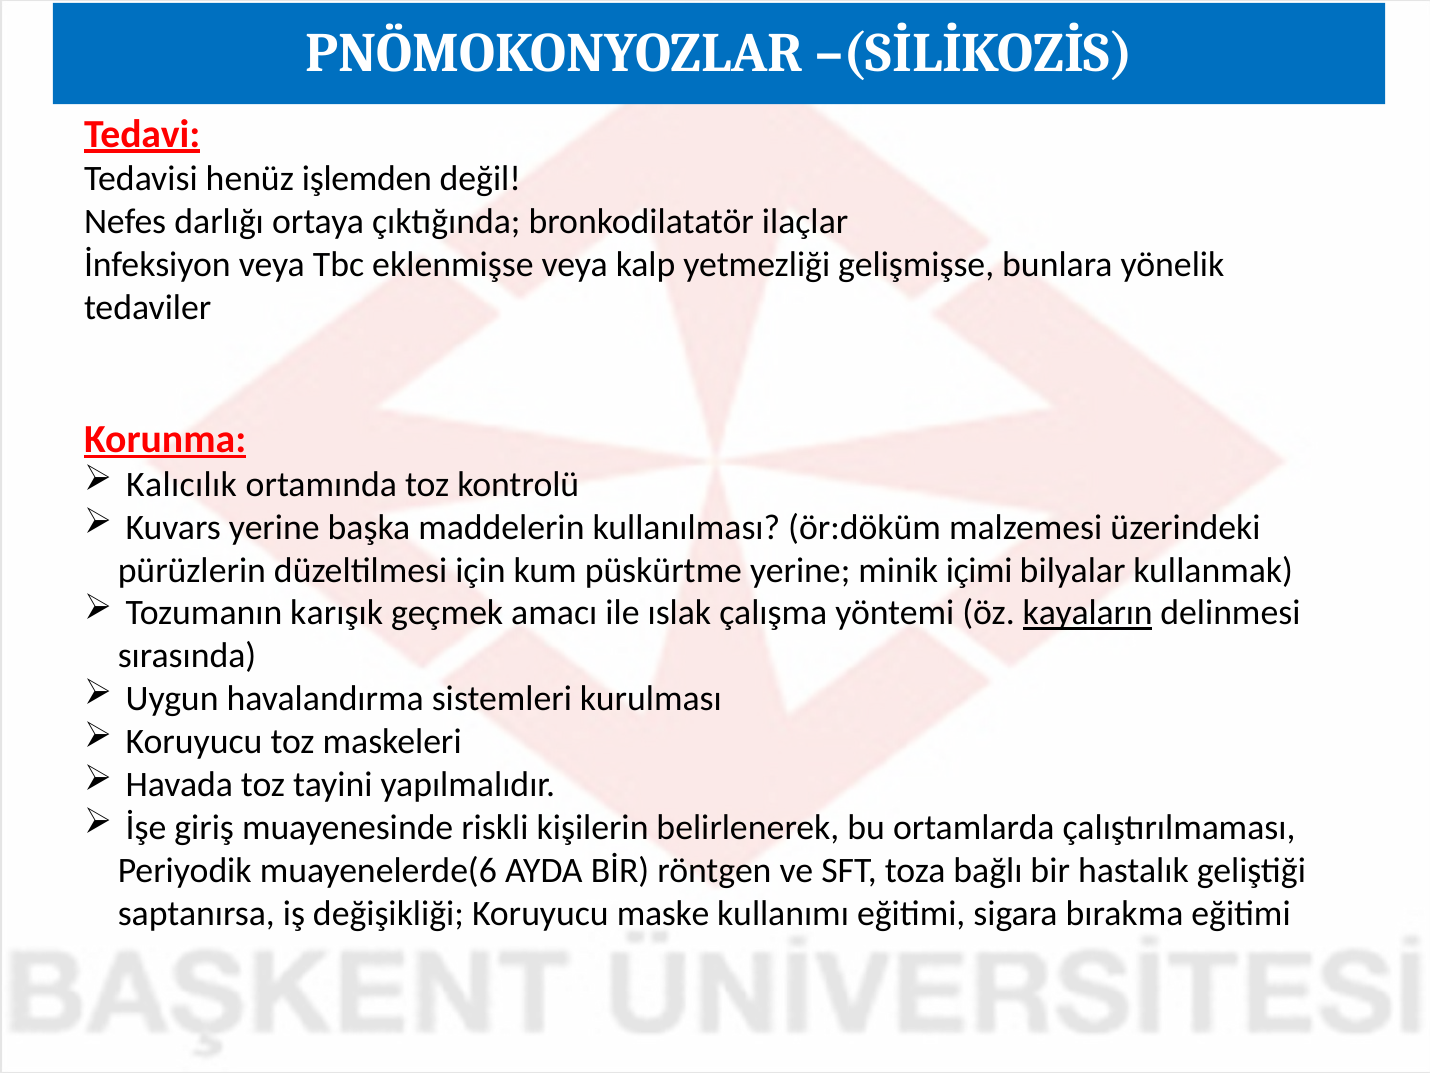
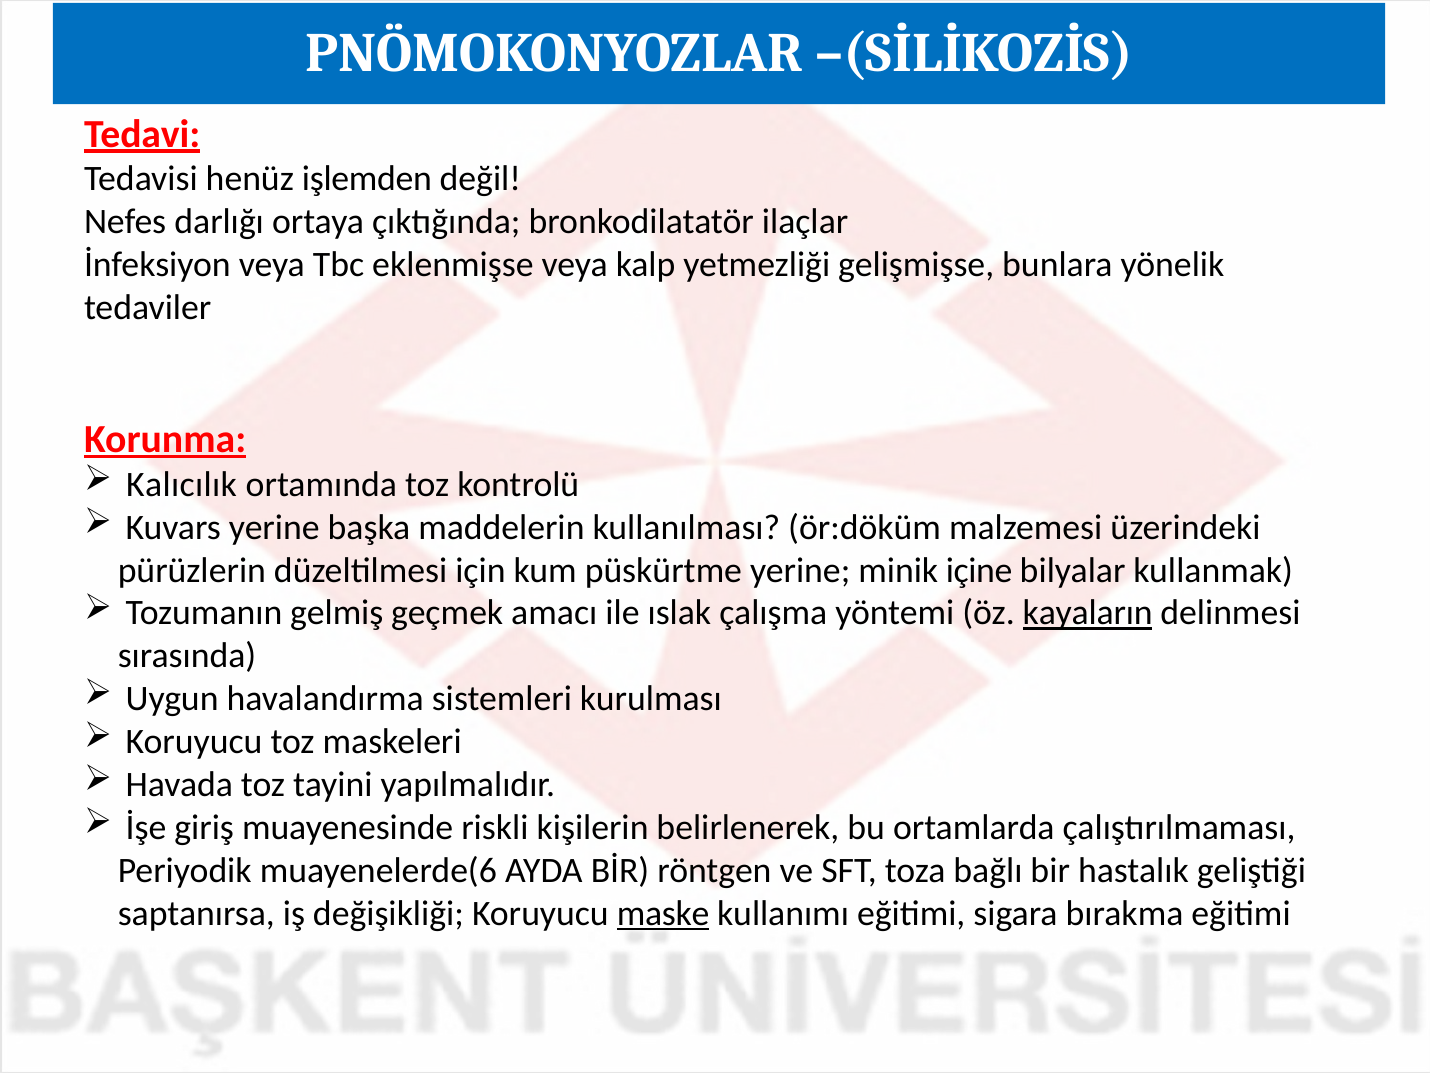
içimi: içimi -> içine
karışık: karışık -> gelmiş
maske underline: none -> present
